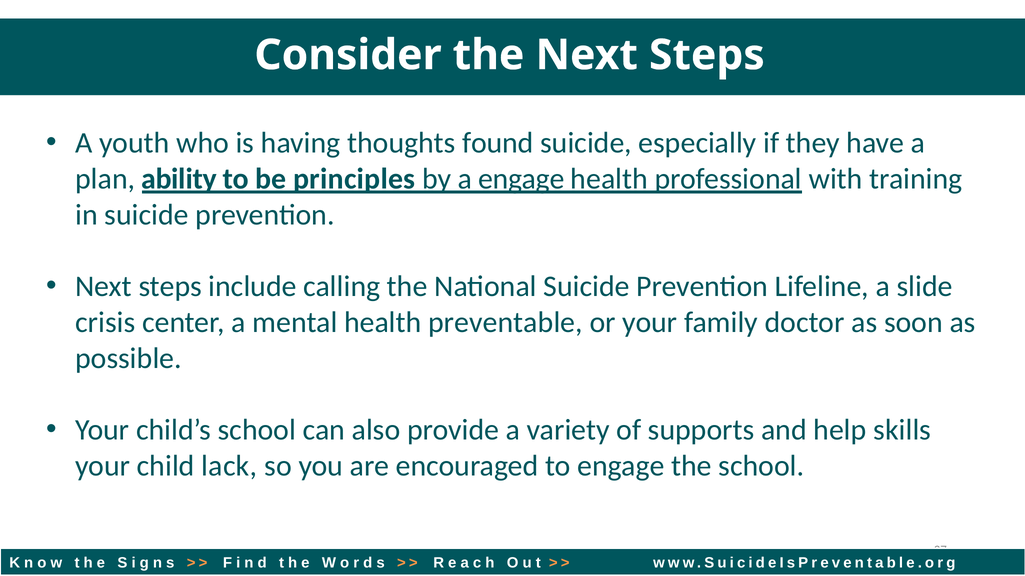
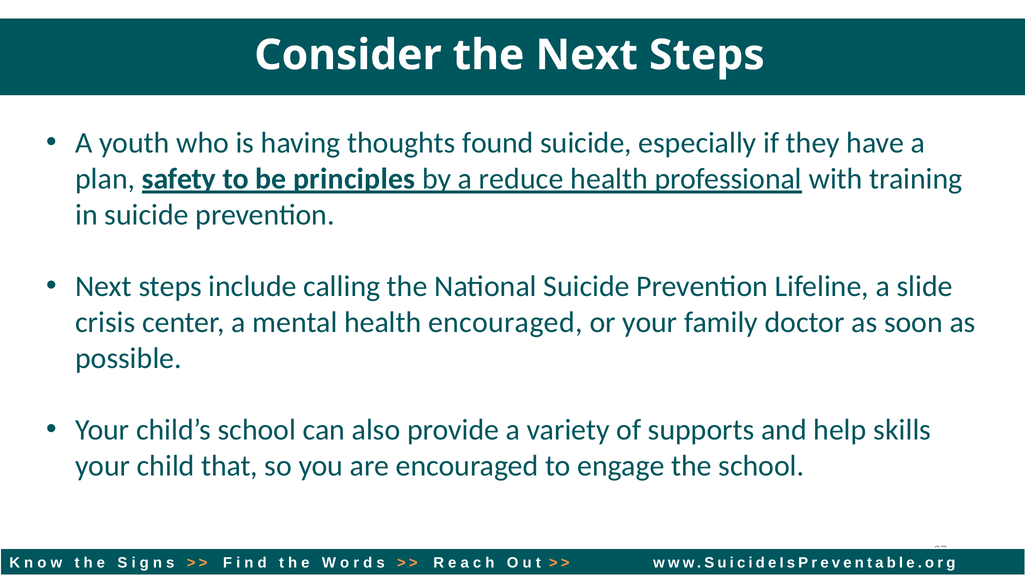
ability: ability -> safety
a engage: engage -> reduce
health preventable: preventable -> encouraged
lack: lack -> that
